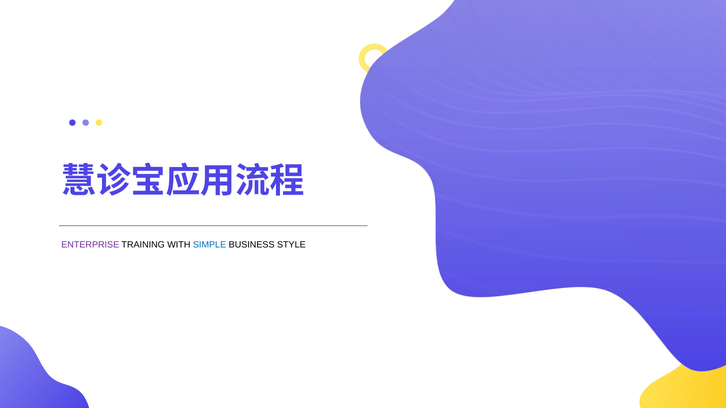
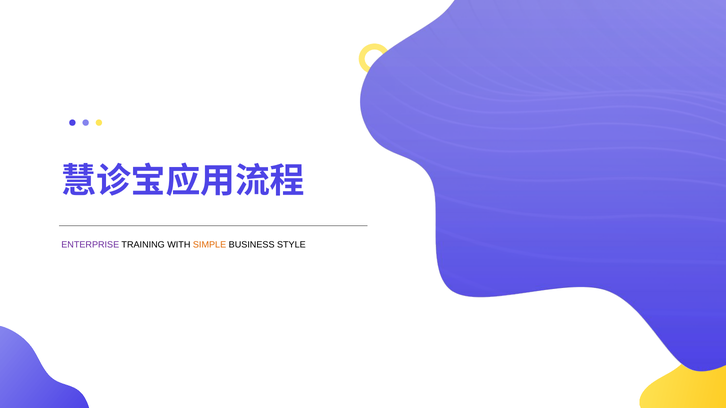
SIMPLE colour: blue -> orange
